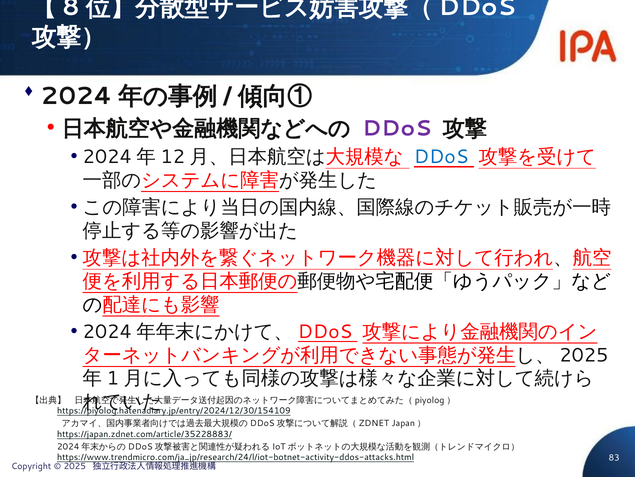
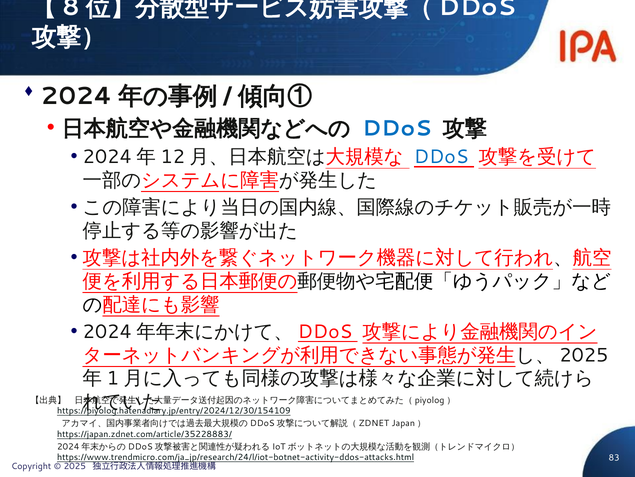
DDoS at (397, 128) colour: purple -> blue
